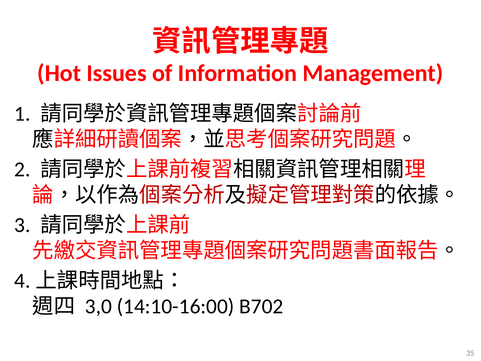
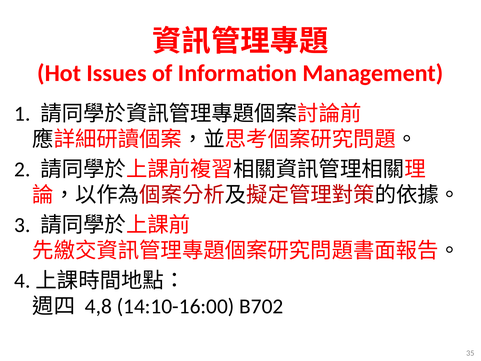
3,0: 3,0 -> 4,8
